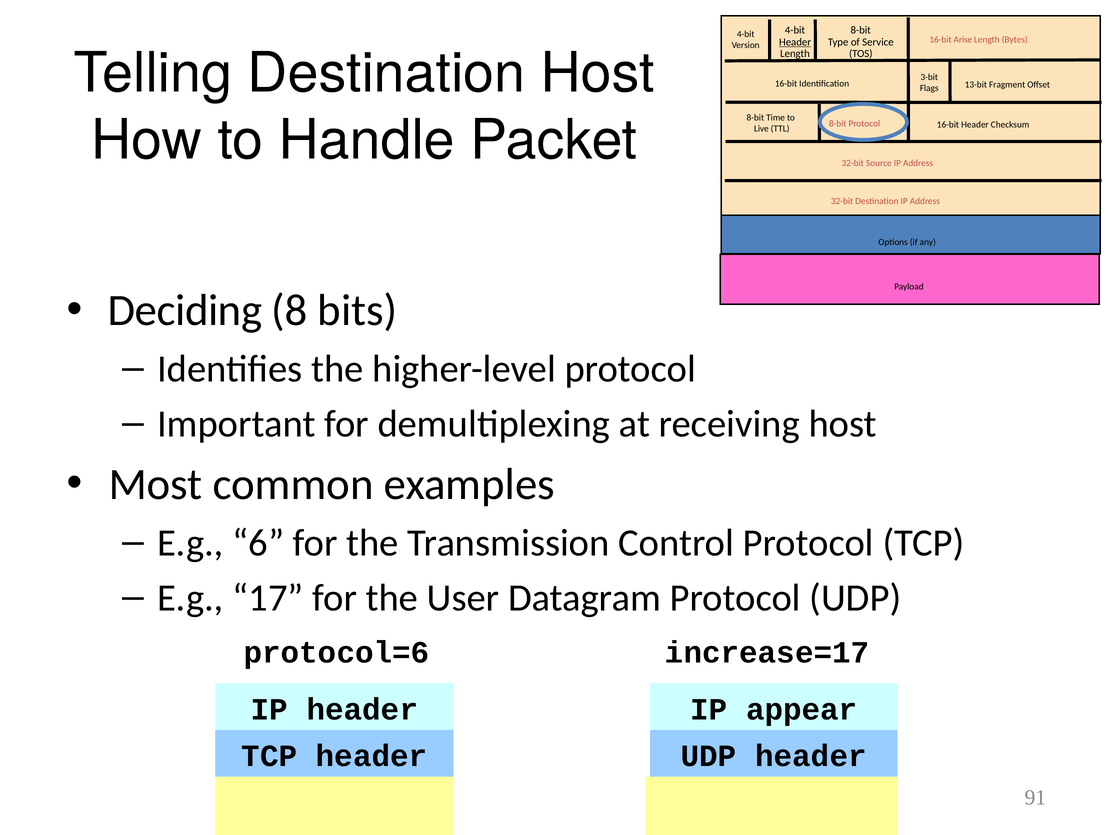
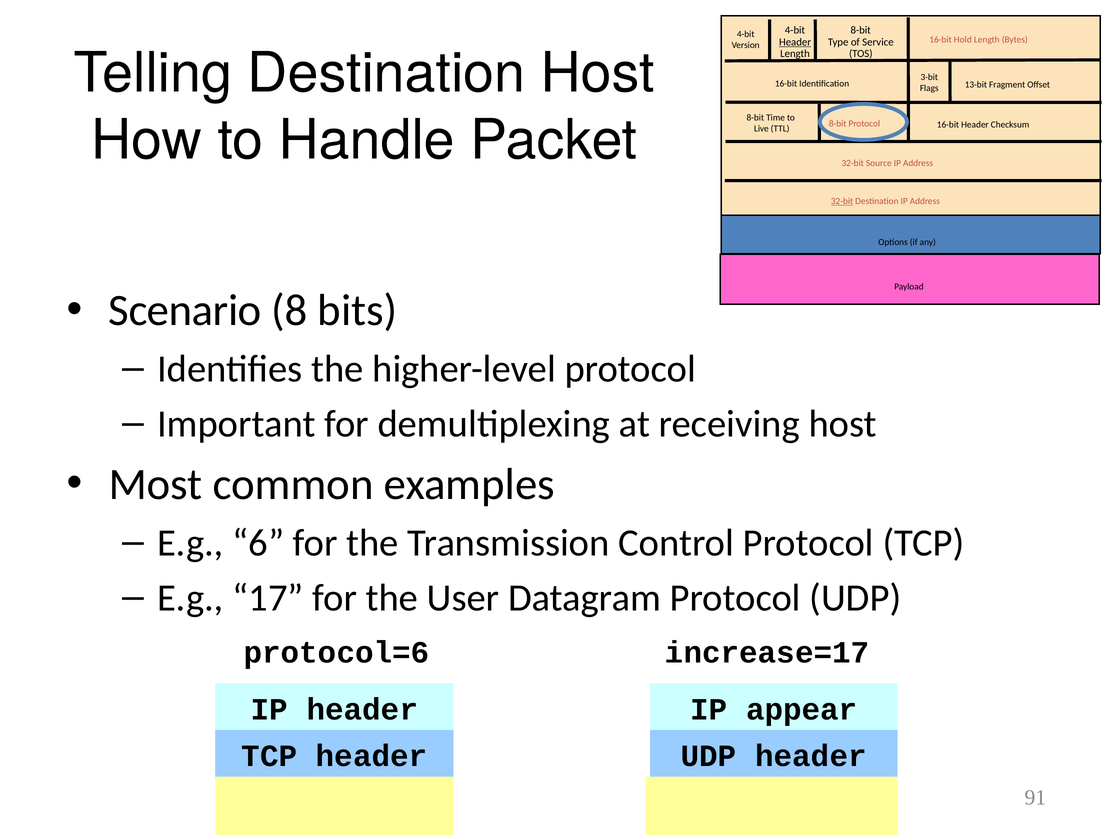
Arise: Arise -> Hold
32-bit at (842, 201) underline: none -> present
Deciding: Deciding -> Scenario
